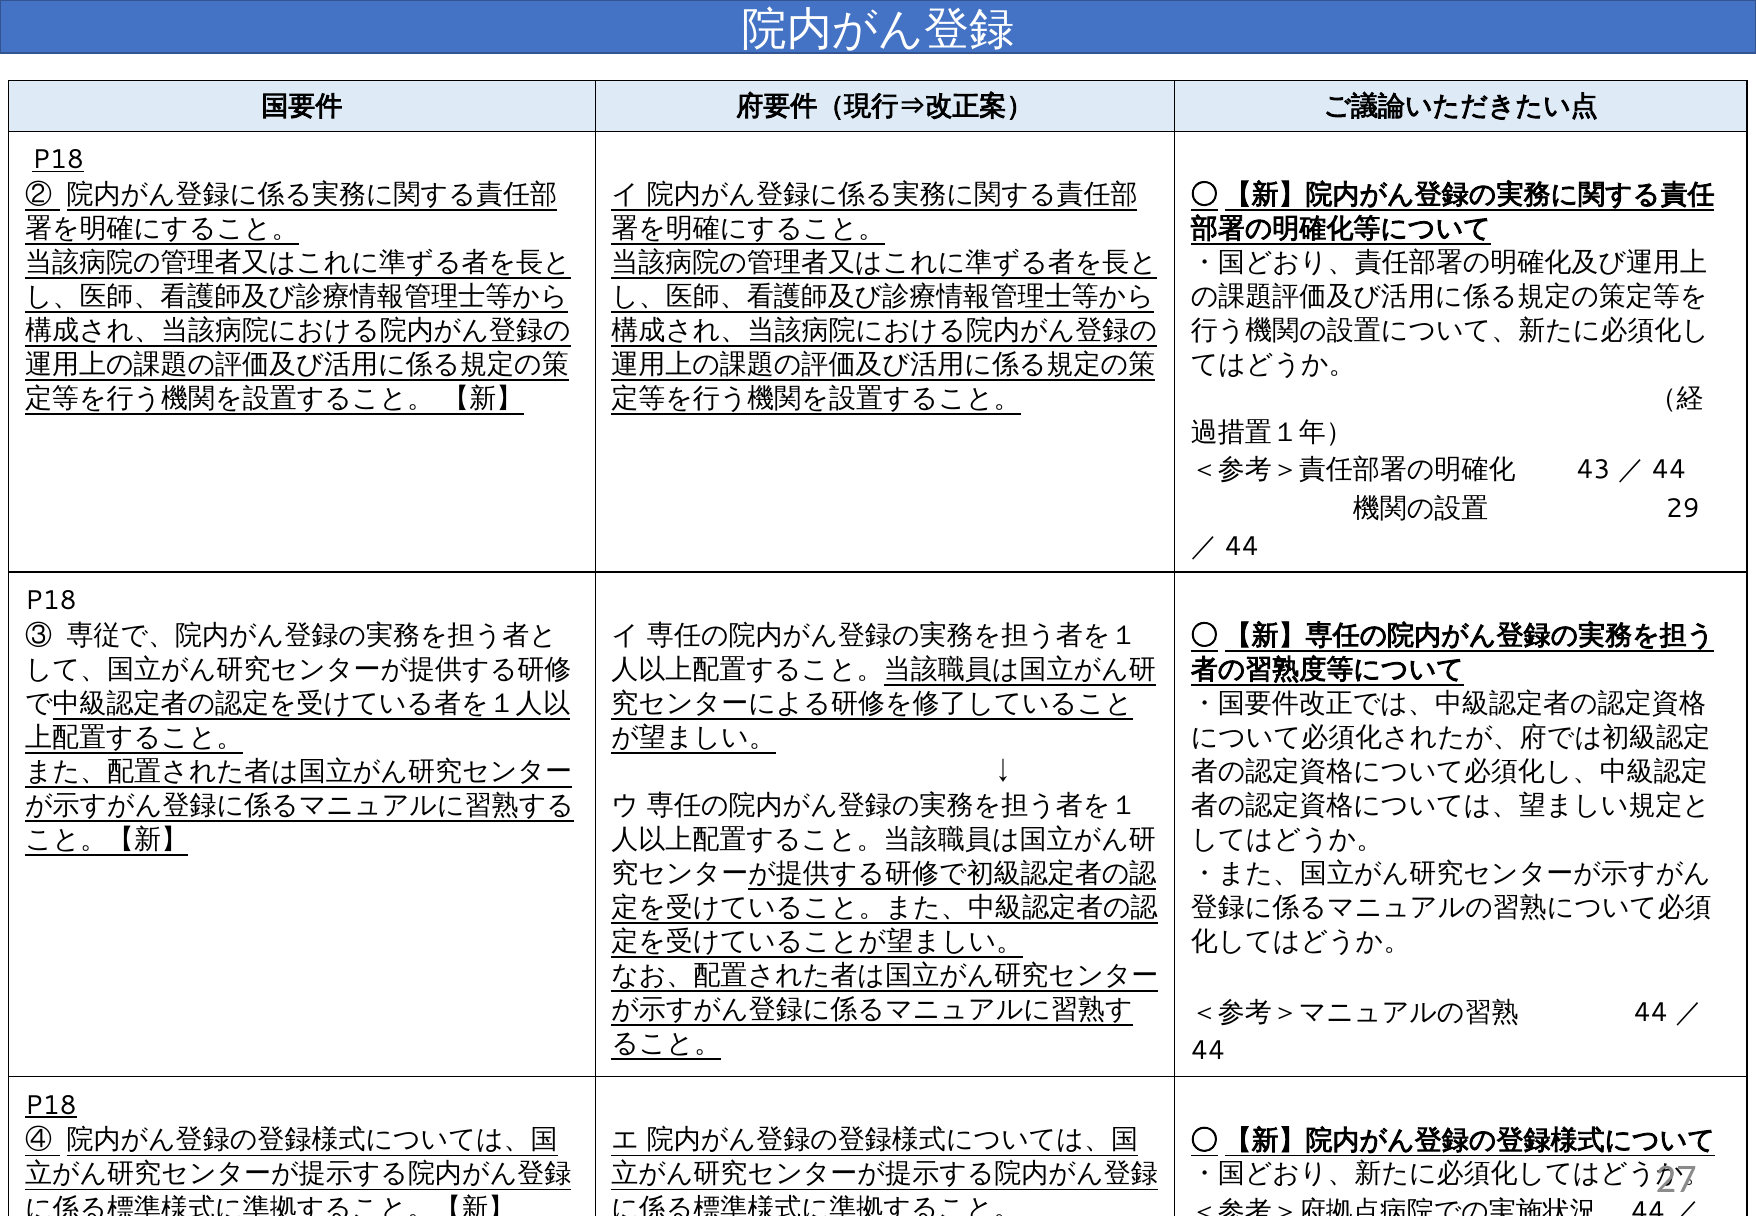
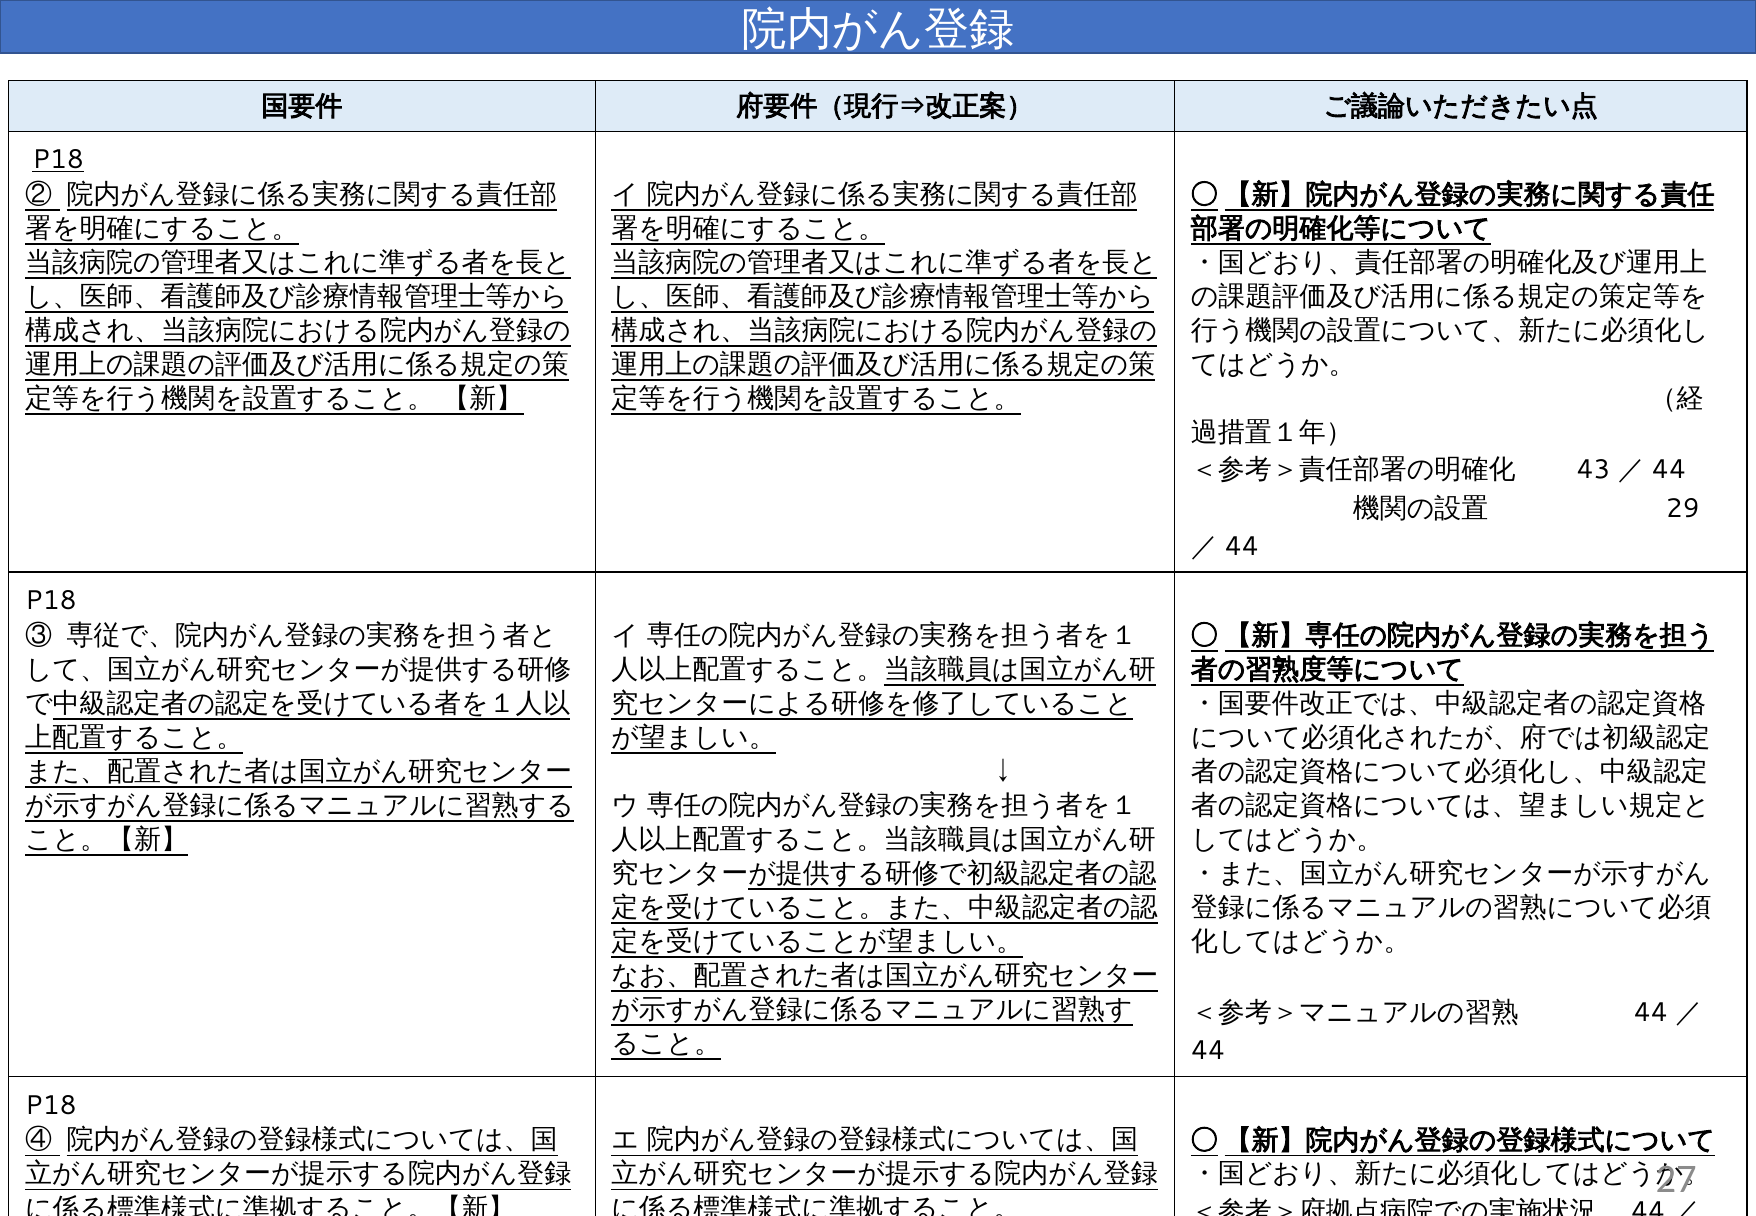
P18 at (51, 1105) underline: present -> none
